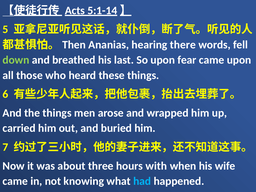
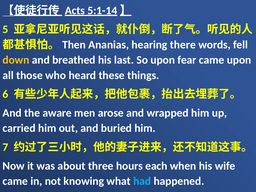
down colour: light green -> yellow
the things: things -> aware
with: with -> each
